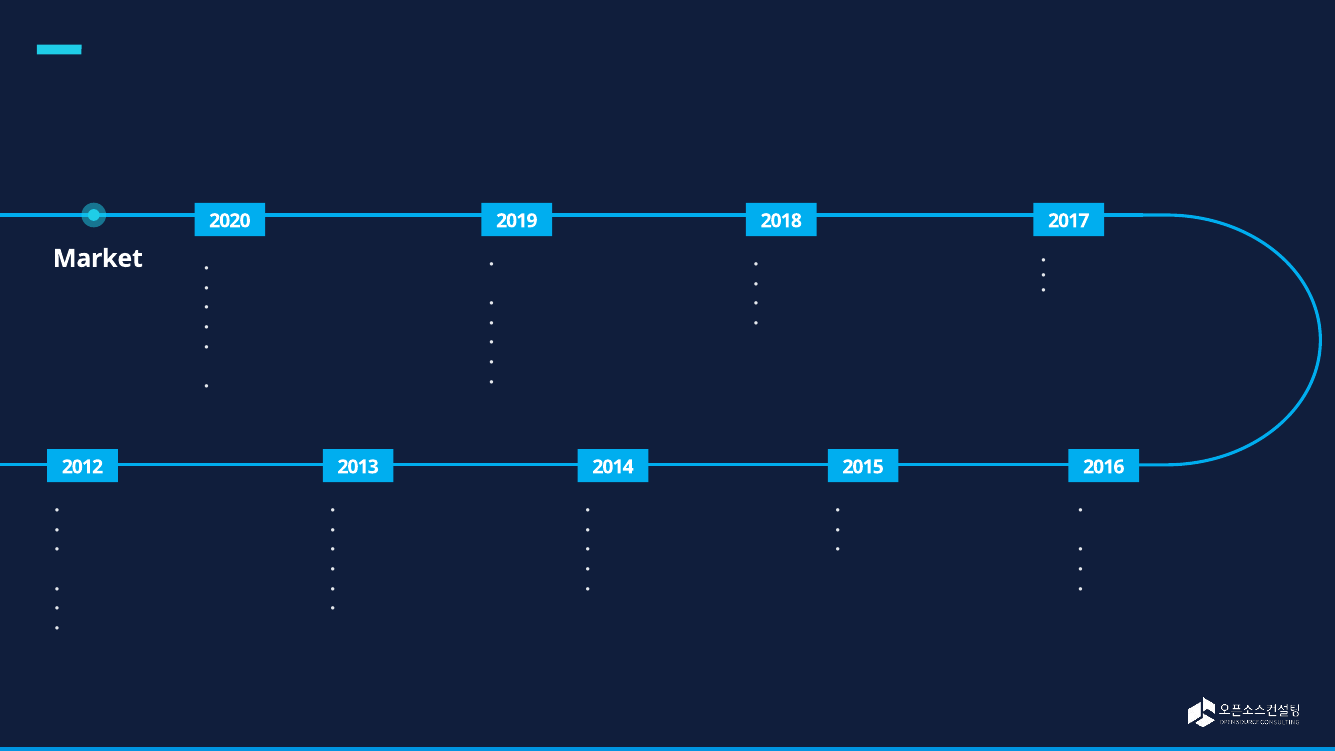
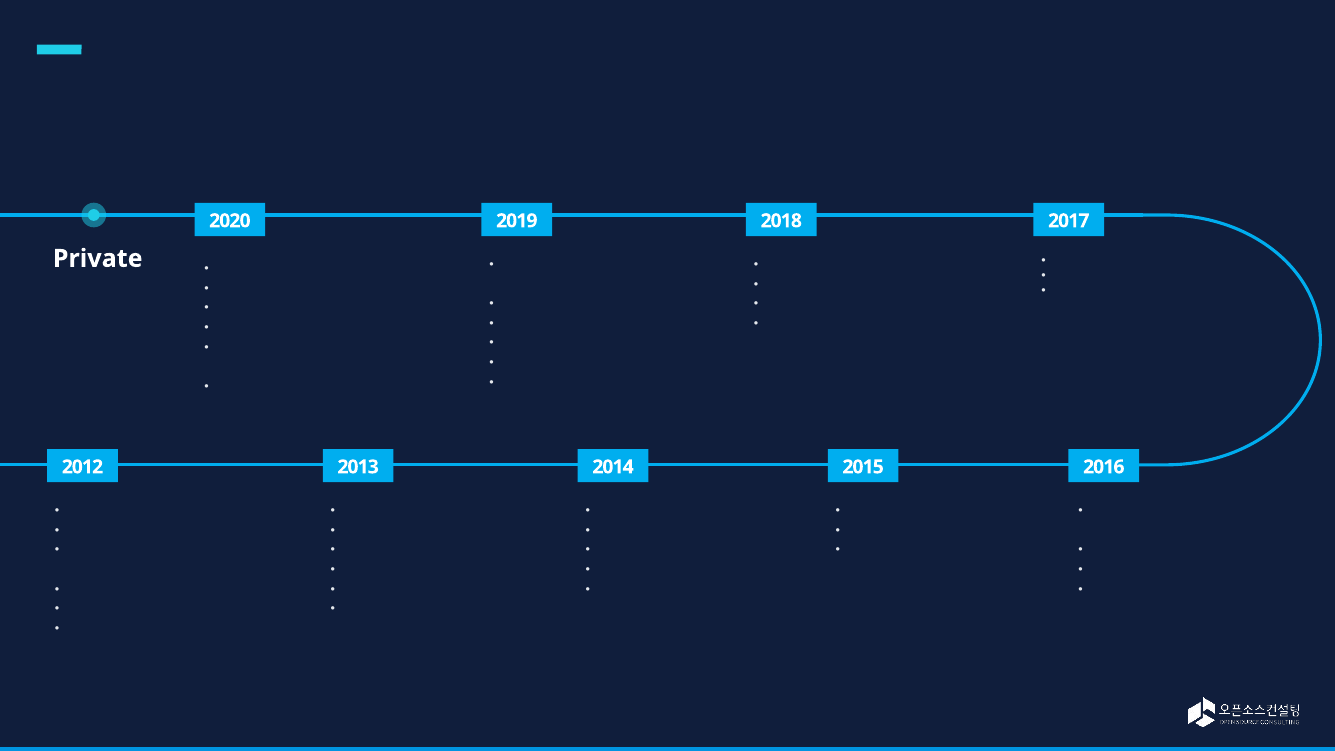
Market: Market -> Private
